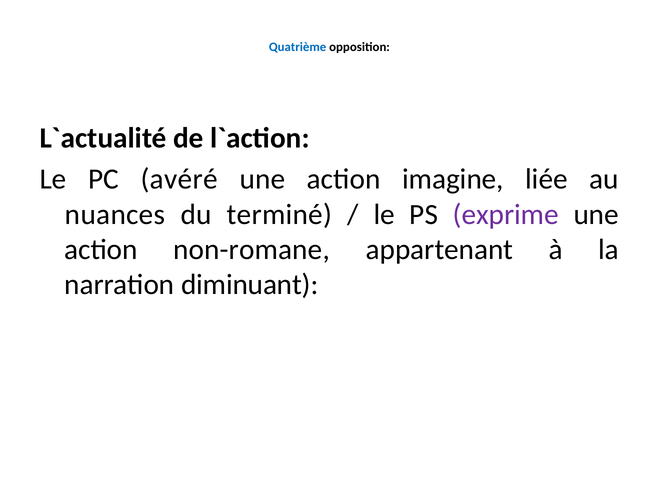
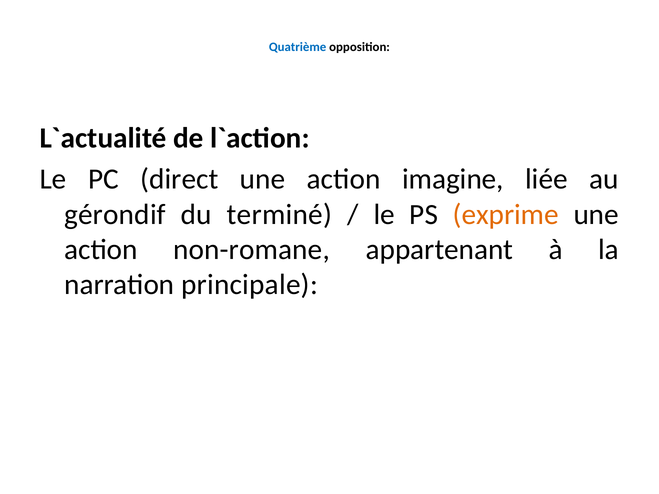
avéré: avéré -> direct
nuances: nuances -> gérondif
exprime colour: purple -> orange
diminuant: diminuant -> principale
